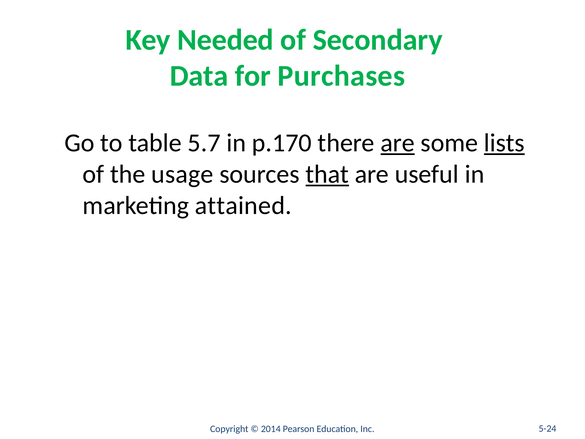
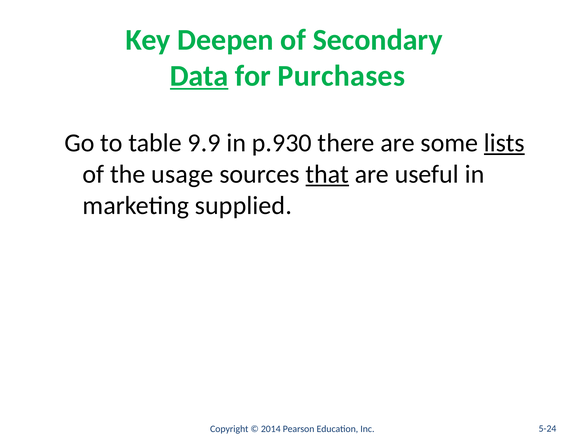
Needed: Needed -> Deepen
Data underline: none -> present
5.7: 5.7 -> 9.9
p.170: p.170 -> p.930
are at (398, 143) underline: present -> none
attained: attained -> supplied
